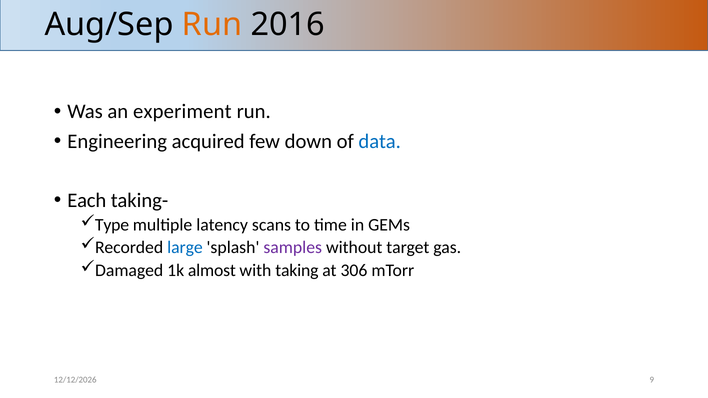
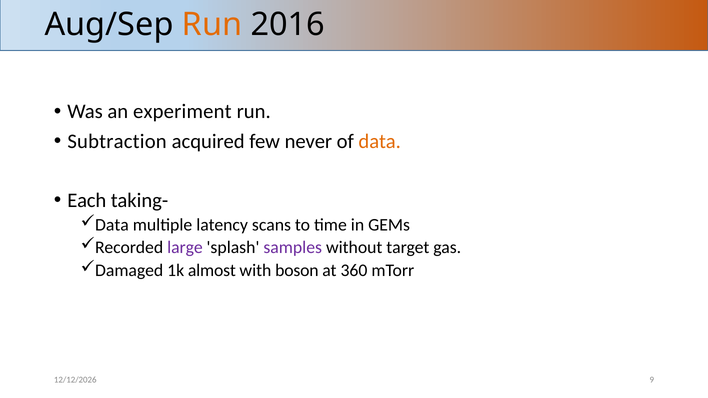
Engineering: Engineering -> Subtraction
down: down -> never
data at (380, 141) colour: blue -> orange
Type at (112, 225): Type -> Data
large colour: blue -> purple
taking: taking -> boson
306: 306 -> 360
